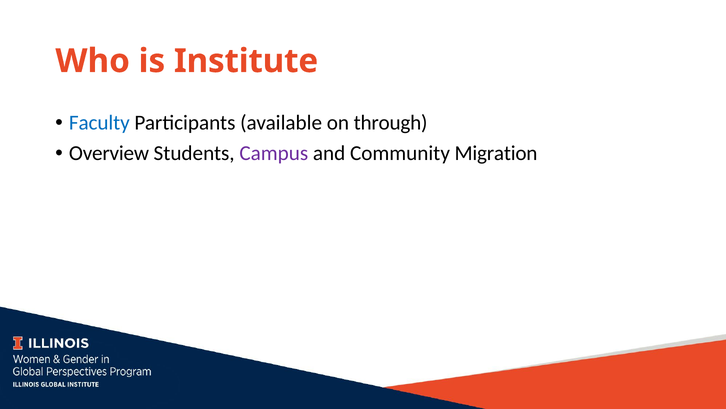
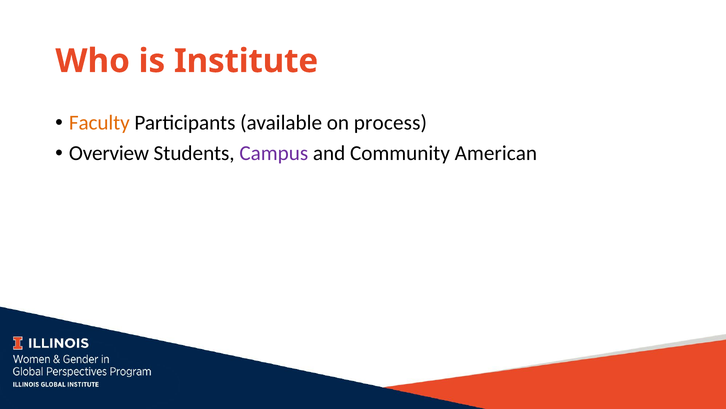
Faculty colour: blue -> orange
through: through -> process
Migration: Migration -> American
